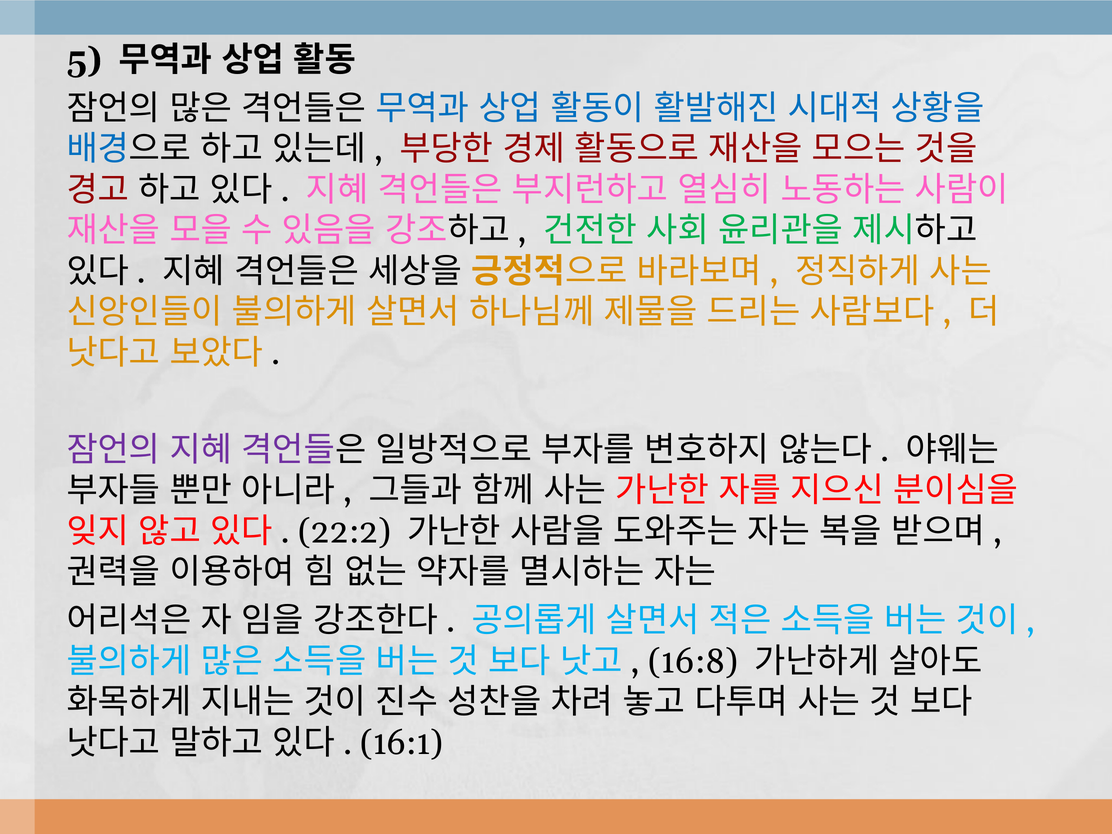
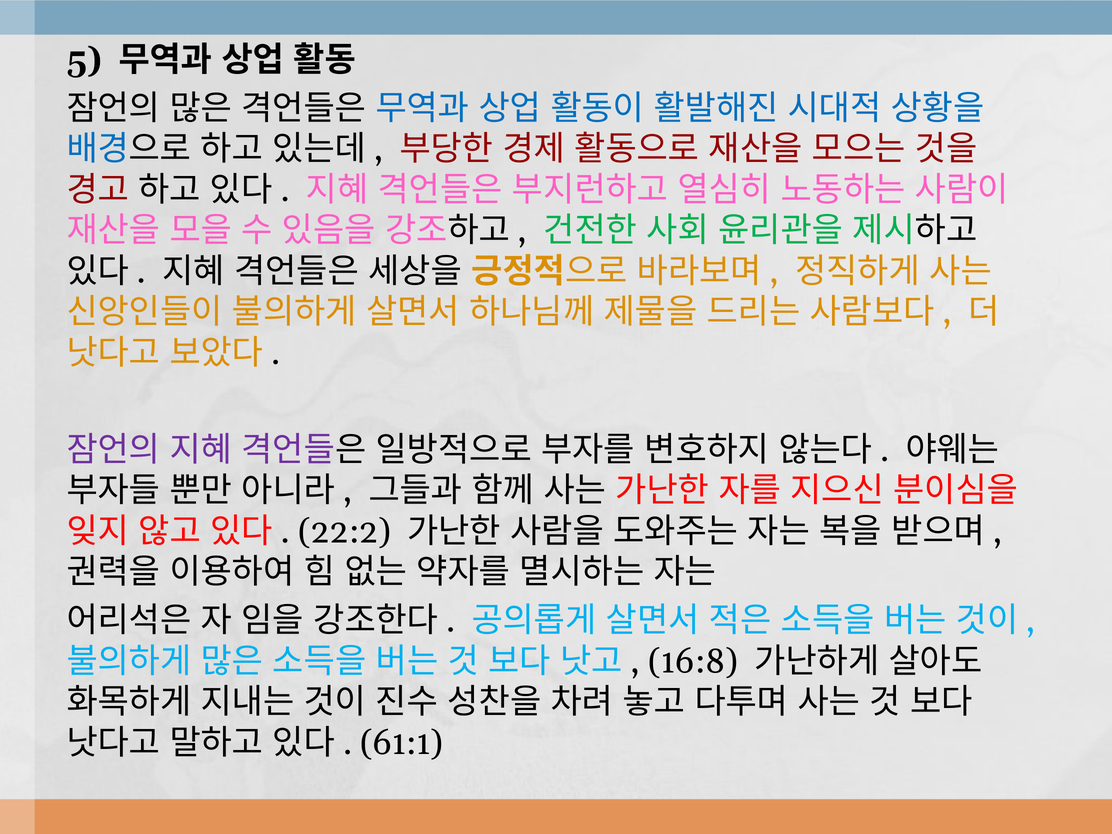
16:1: 16:1 -> 61:1
